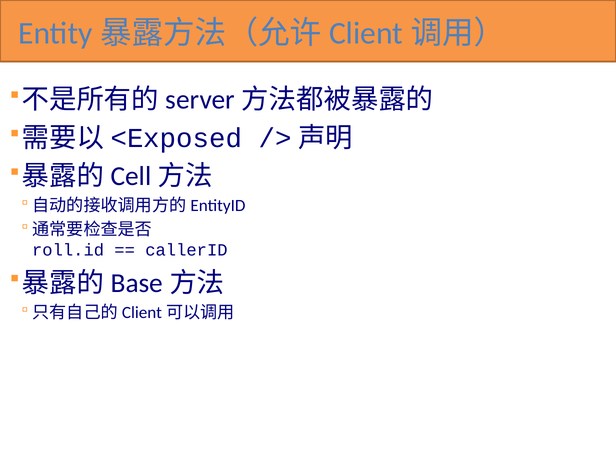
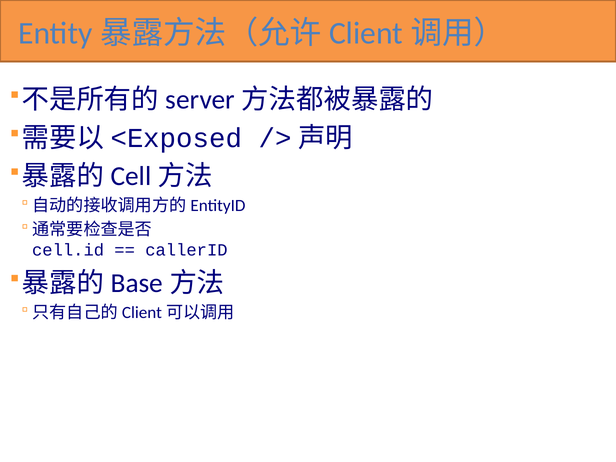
roll.id: roll.id -> cell.id
